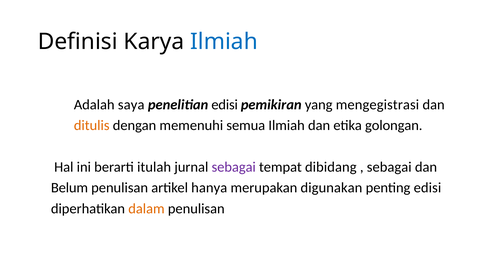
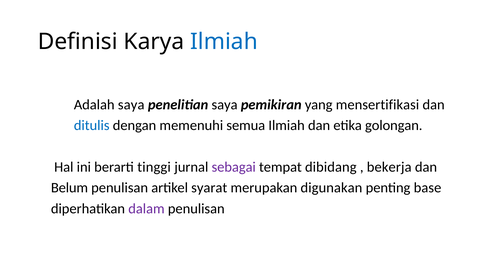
penelitian edisi: edisi -> saya
mengegistrasi: mengegistrasi -> mensertifikasi
ditulis colour: orange -> blue
itulah: itulah -> tinggi
sebagai at (389, 167): sebagai -> bekerja
hanya: hanya -> syarat
penting edisi: edisi -> base
dalam colour: orange -> purple
